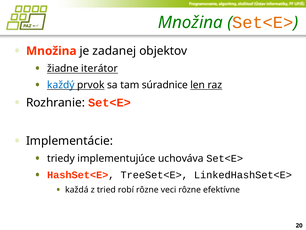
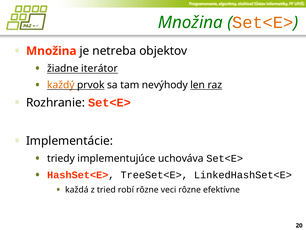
zadanej: zadanej -> netreba
každý colour: blue -> orange
súradnice: súradnice -> nevýhody
